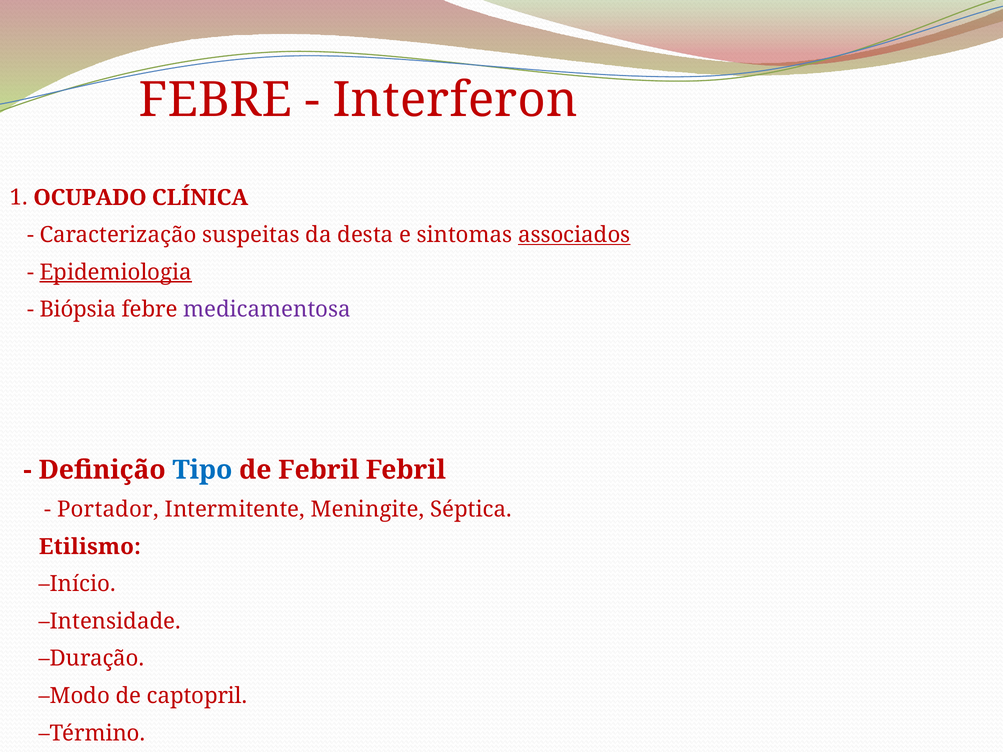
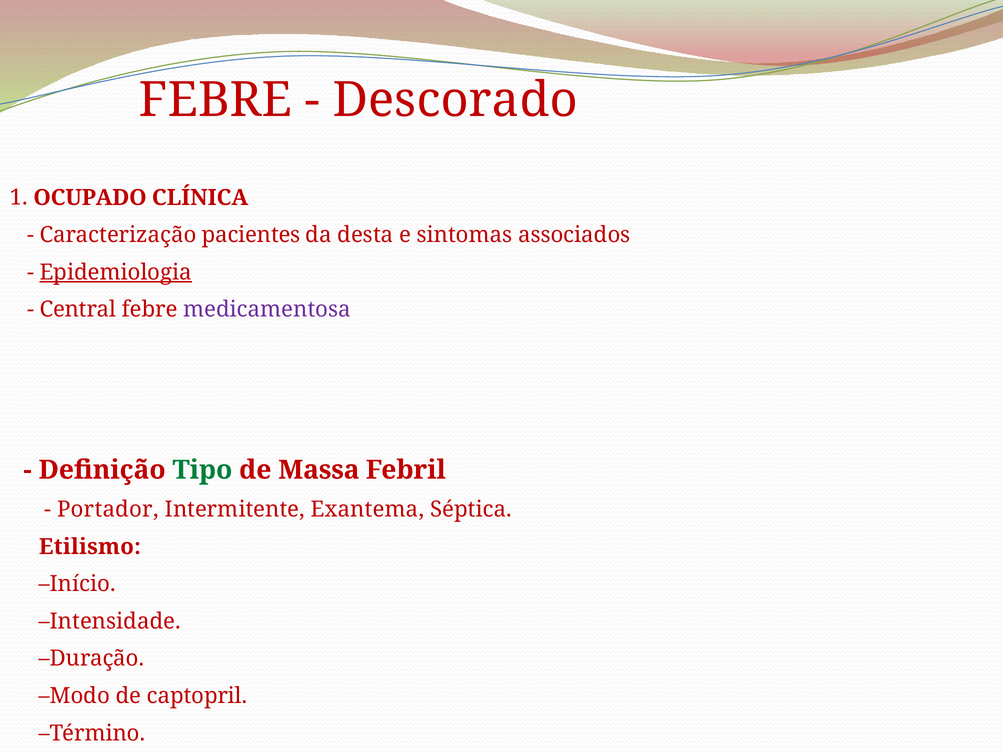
Interferon: Interferon -> Descorado
suspeitas: suspeitas -> pacientes
associados underline: present -> none
Biópsia: Biópsia -> Central
Tipo colour: blue -> green
de Febril: Febril -> Massa
Meningite: Meningite -> Exantema
